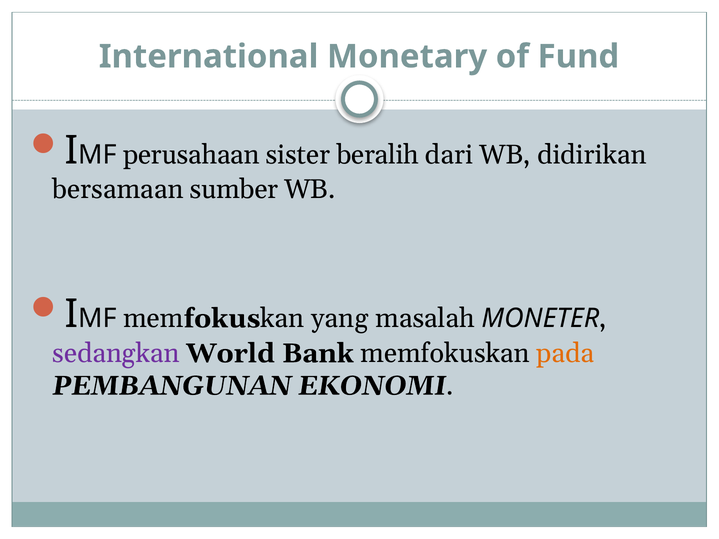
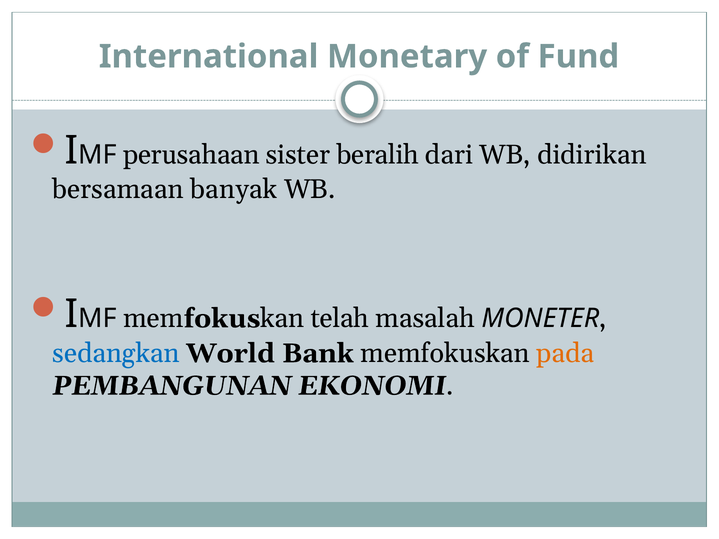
sumber: sumber -> banyak
yang: yang -> telah
sedangkan colour: purple -> blue
